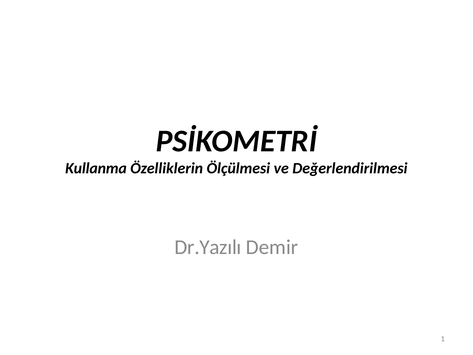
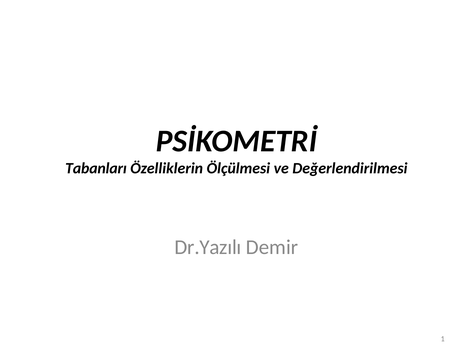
Kullanma: Kullanma -> Tabanları
